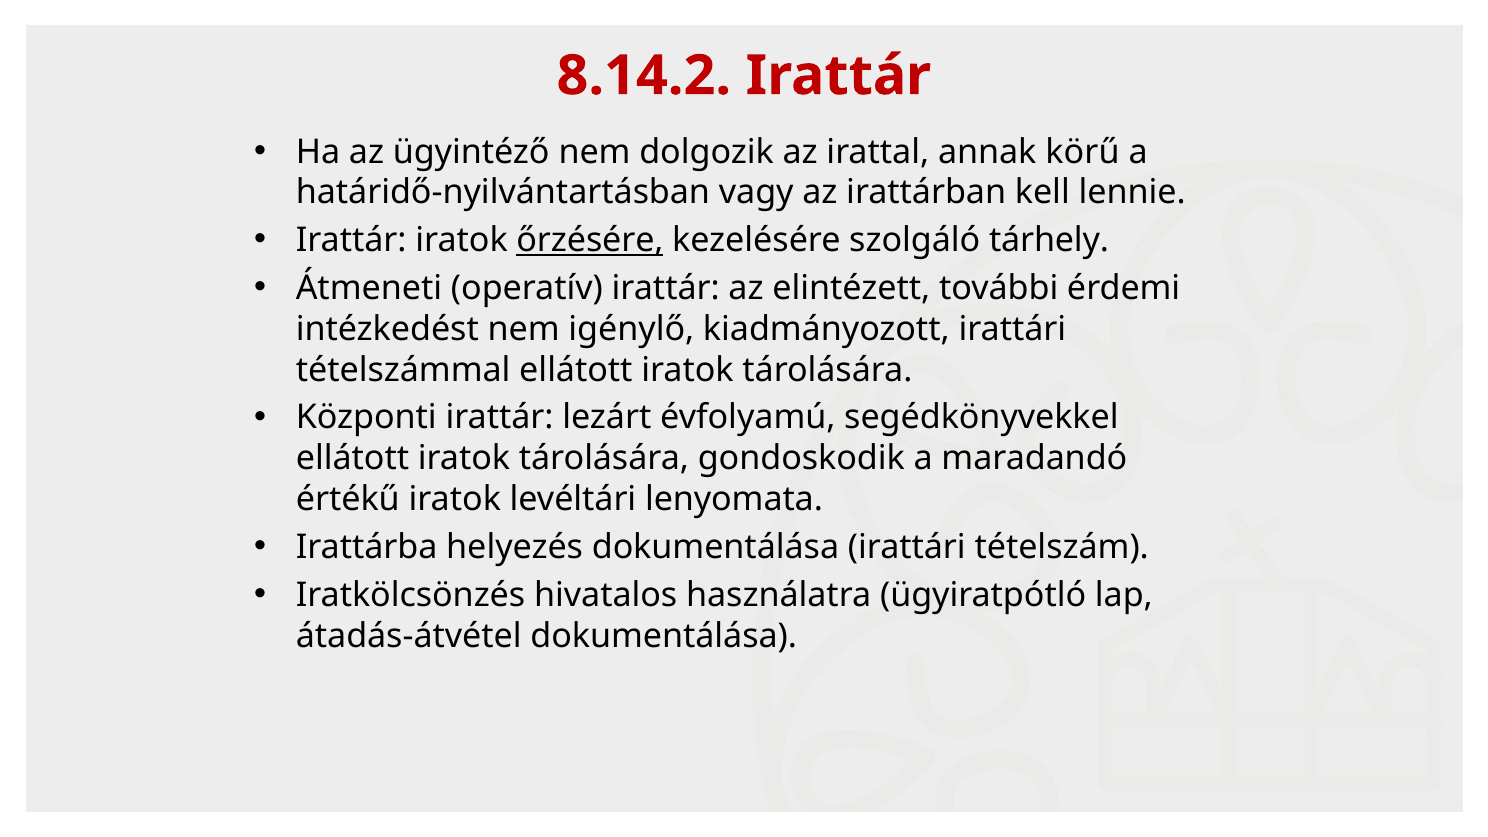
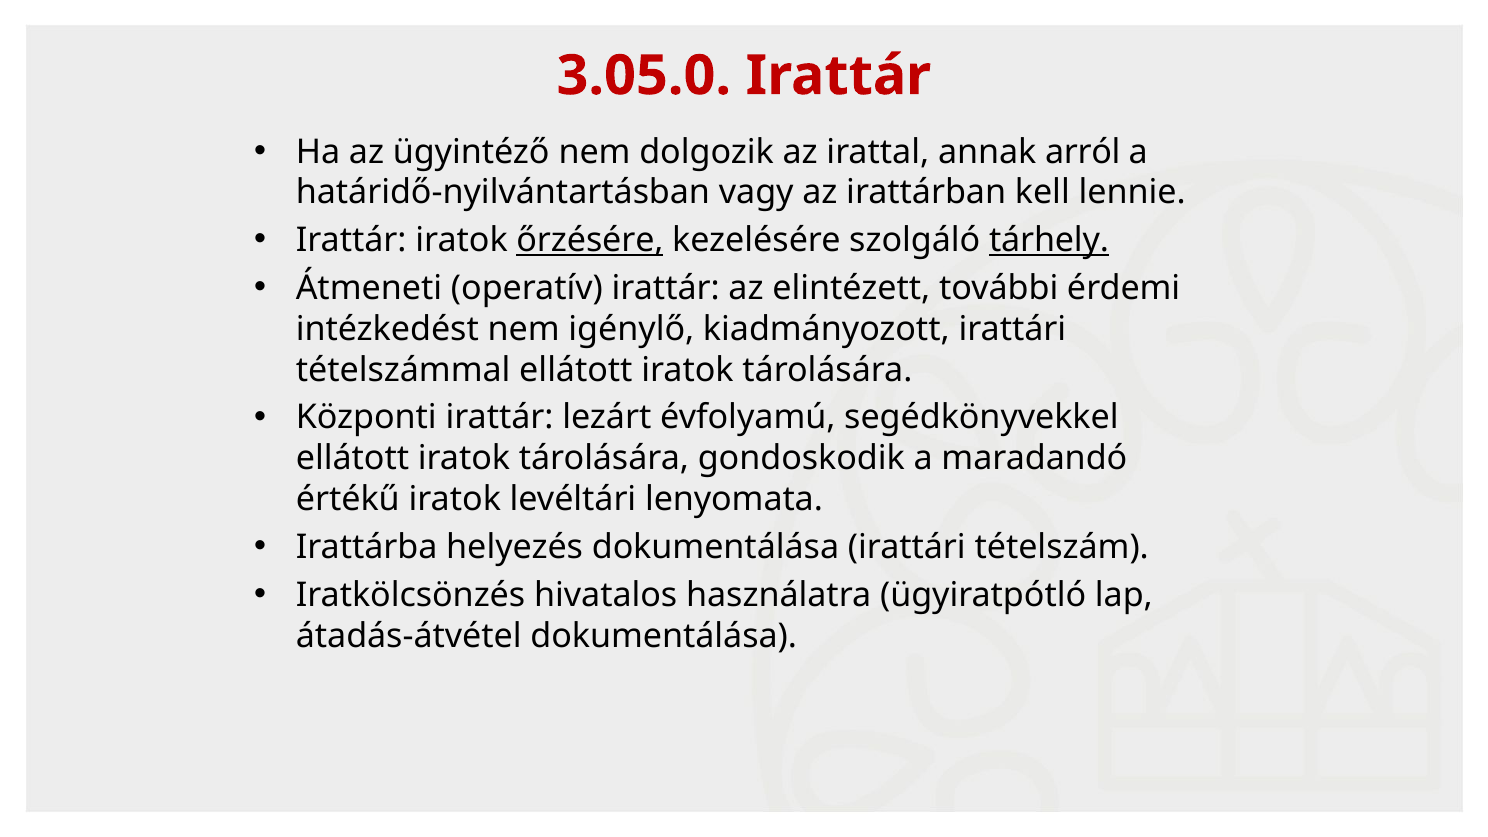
8.14.2: 8.14.2 -> 3.05.0
körű: körű -> arról
tárhely underline: none -> present
